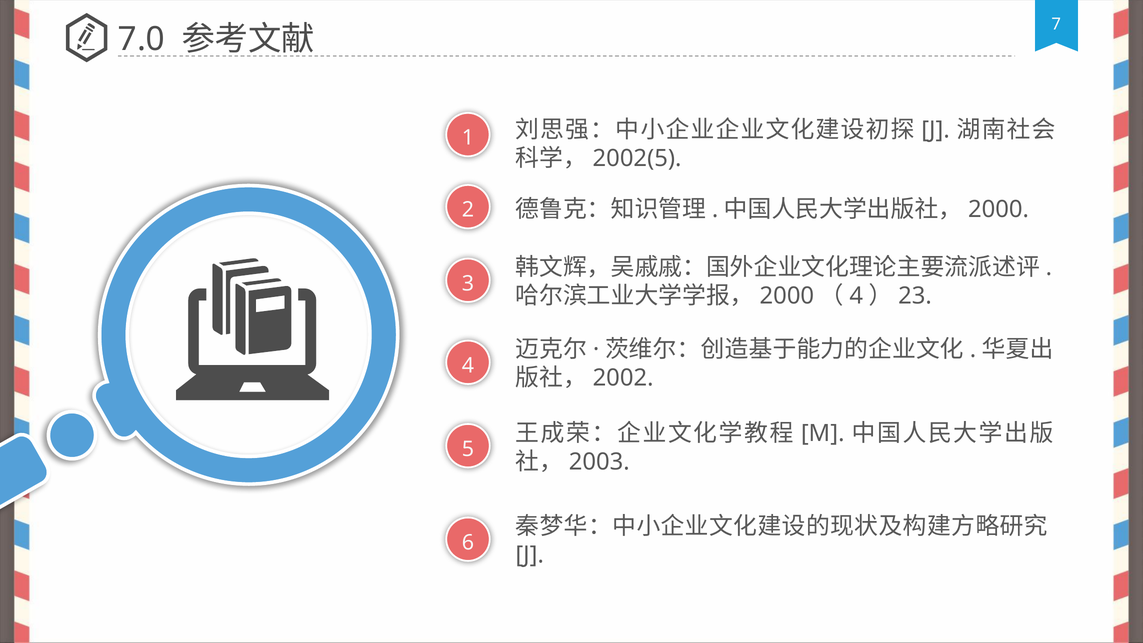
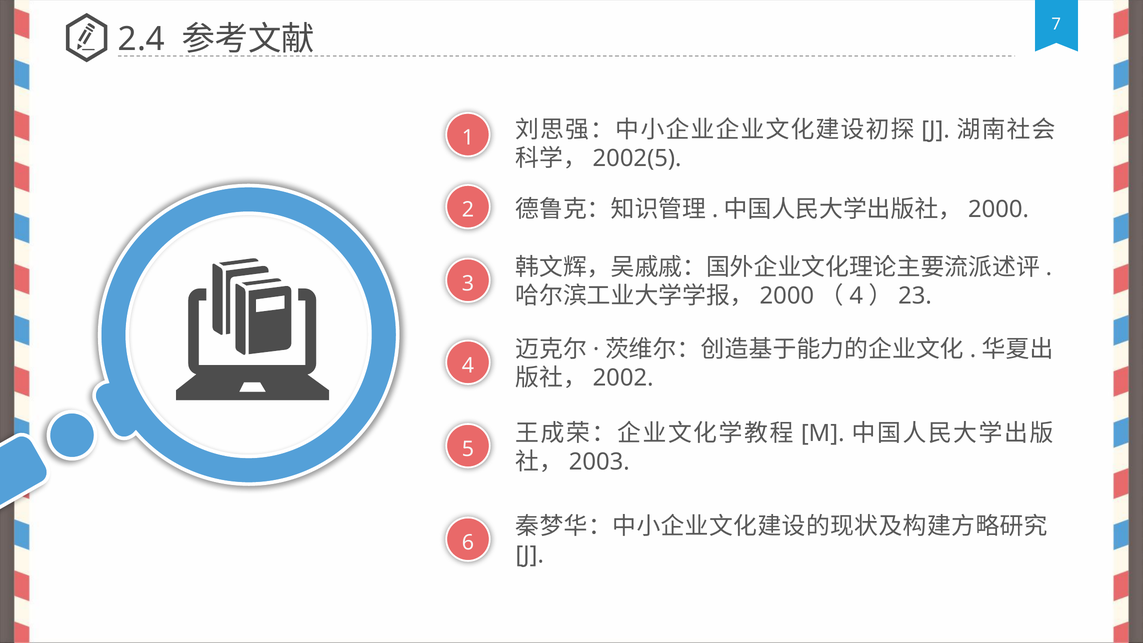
7.0: 7.0 -> 2.4
